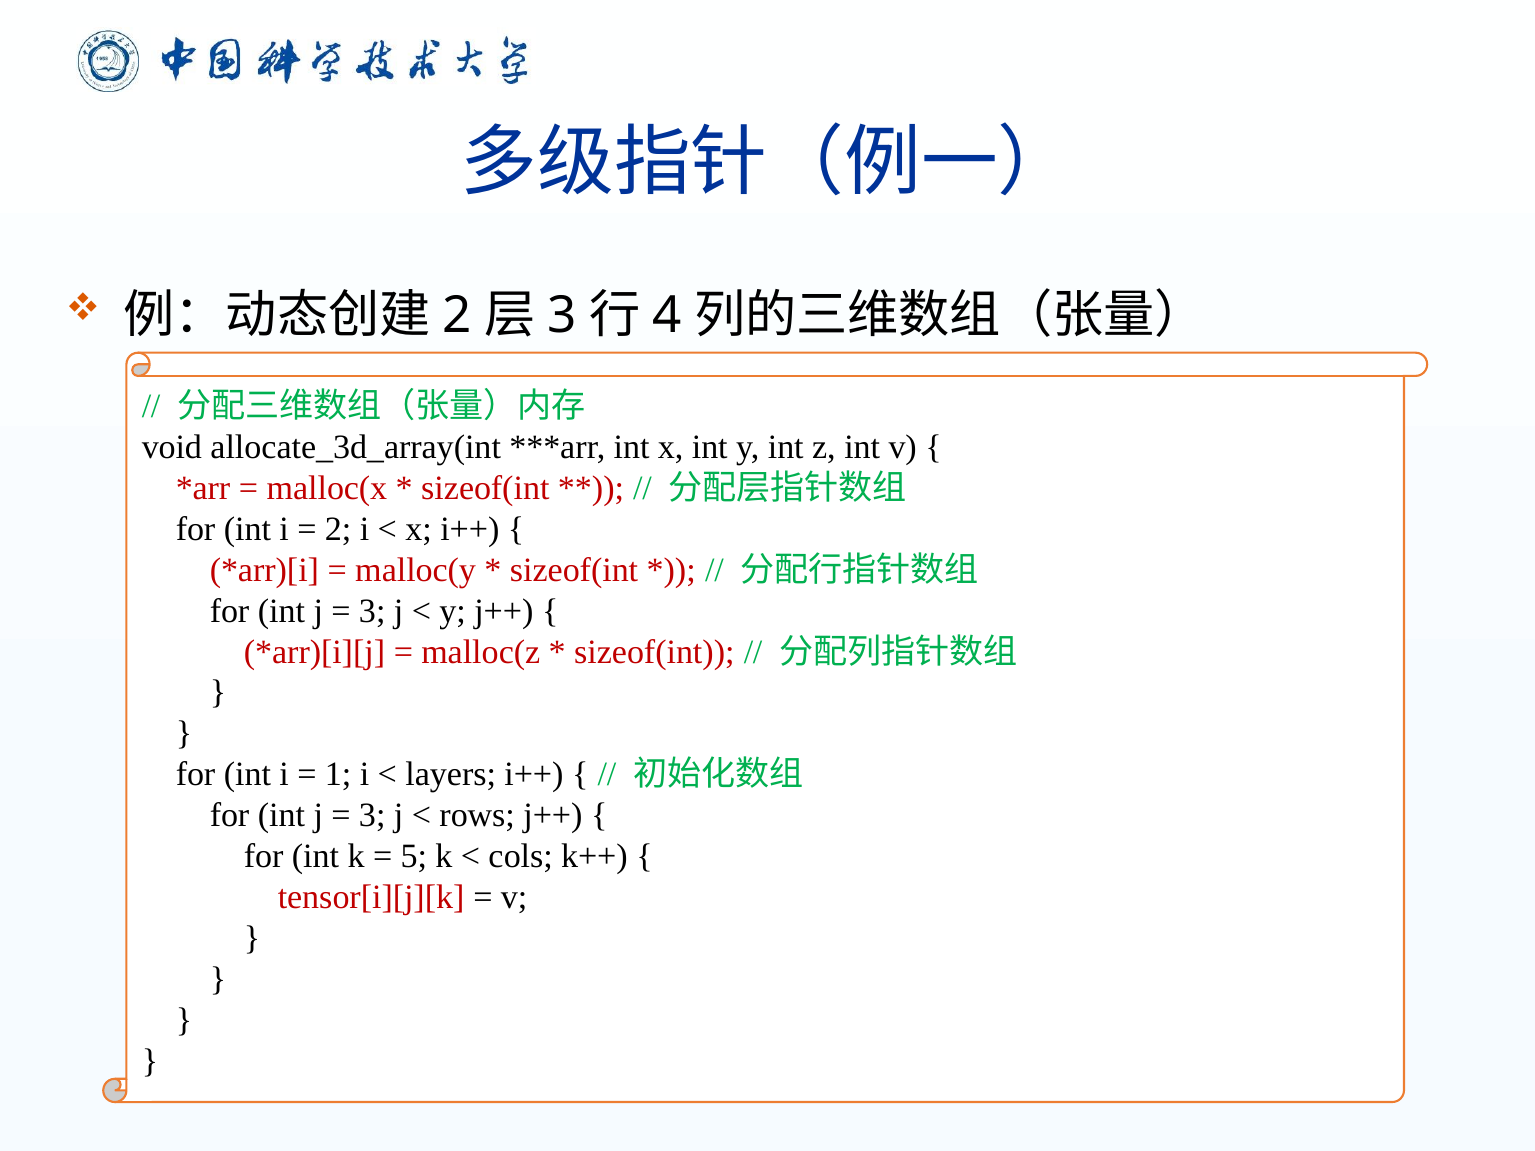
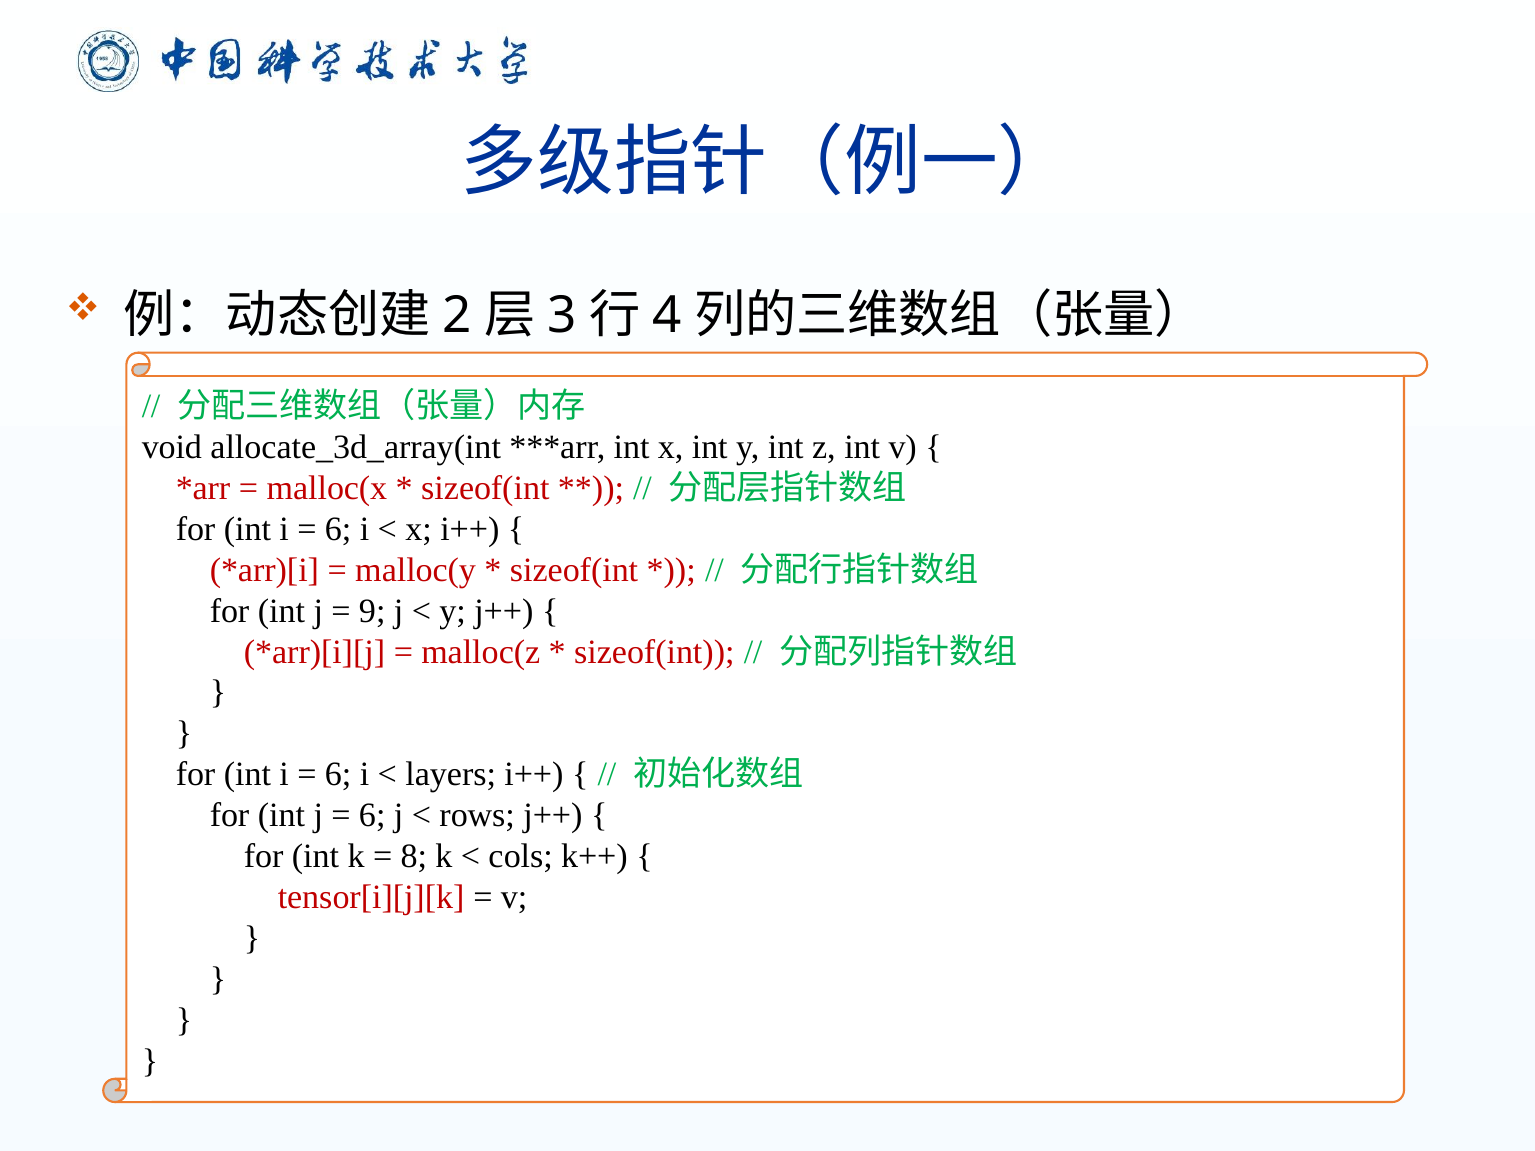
2 at (338, 529): 2 -> 6
3 at (372, 611): 3 -> 9
1 at (338, 775): 1 -> 6
3 at (372, 816): 3 -> 6
5: 5 -> 8
